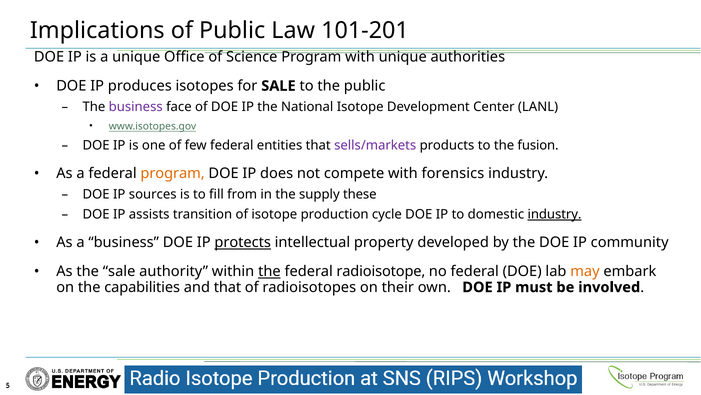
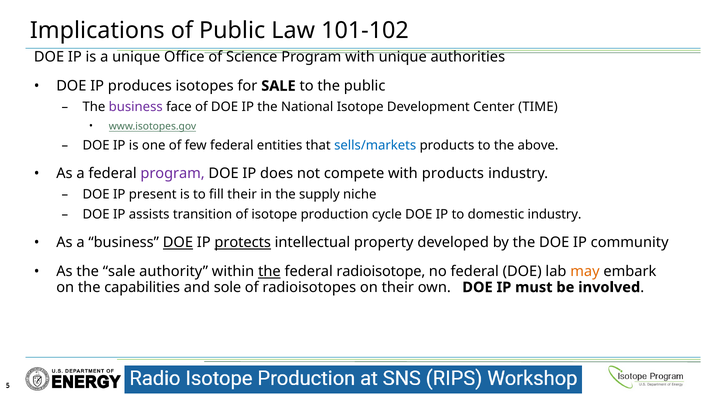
101-201: 101-201 -> 101-102
LANL: LANL -> TIME
sells/markets colour: purple -> blue
fusion: fusion -> above
program at (173, 173) colour: orange -> purple
with forensics: forensics -> products
sources: sources -> present
fill from: from -> their
these: these -> niche
industry at (555, 214) underline: present -> none
DOE at (178, 242) underline: none -> present
and that: that -> sole
